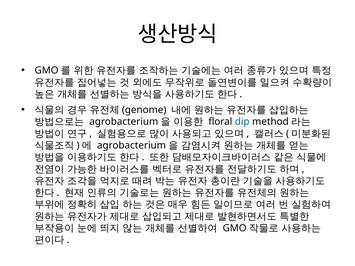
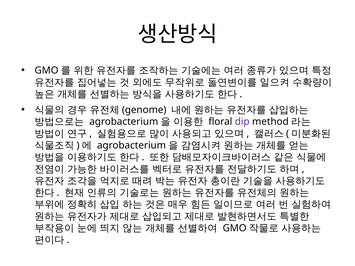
dip colour: blue -> purple
